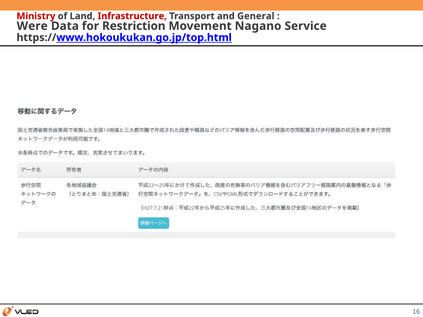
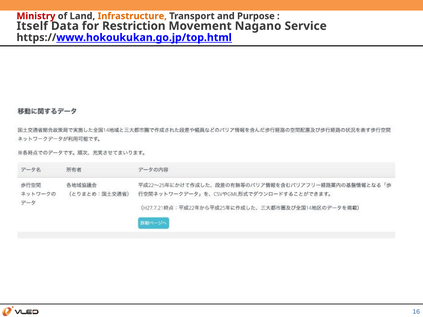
Infrastructure colour: red -> orange
General: General -> Purpose
Were: Were -> Itself
